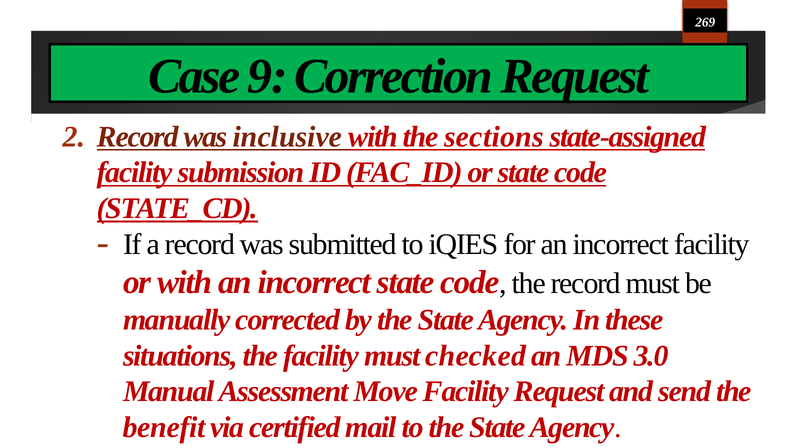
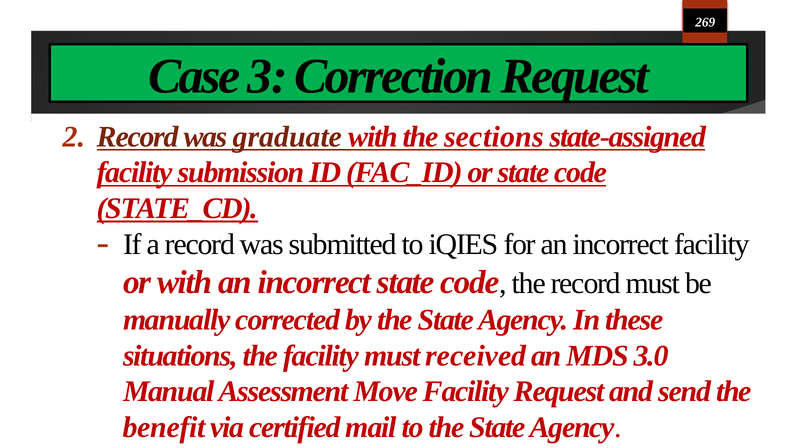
9: 9 -> 3
inclusive: inclusive -> graduate
checked: checked -> received
